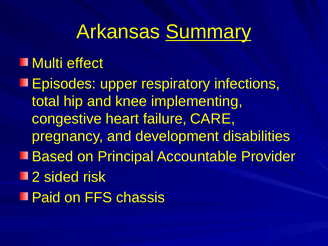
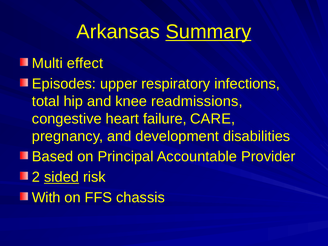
implementing: implementing -> readmissions
sided underline: none -> present
Paid: Paid -> With
